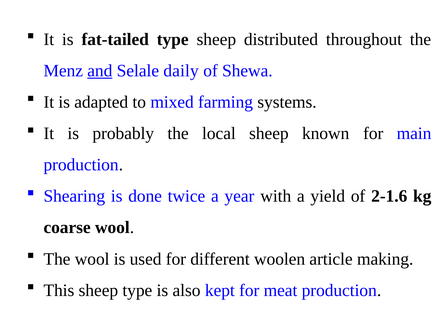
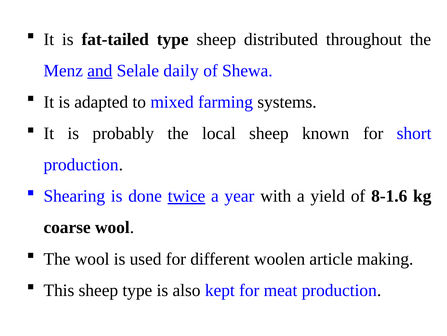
main: main -> short
twice underline: none -> present
2-1.6: 2-1.6 -> 8-1.6
